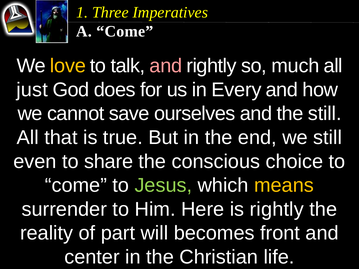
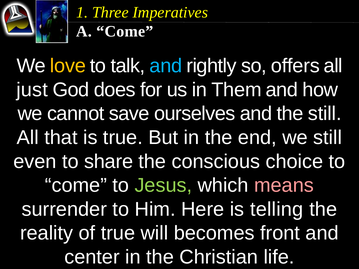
and at (166, 66) colour: pink -> light blue
much: much -> offers
Every: Every -> Them
means colour: yellow -> pink
is rightly: rightly -> telling
of part: part -> true
